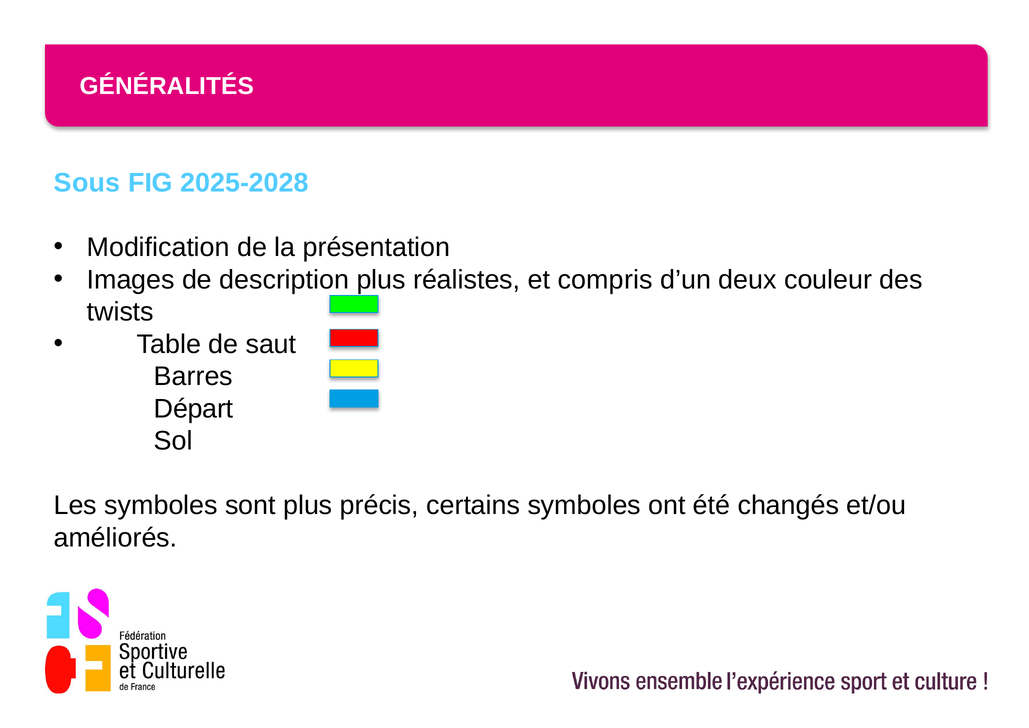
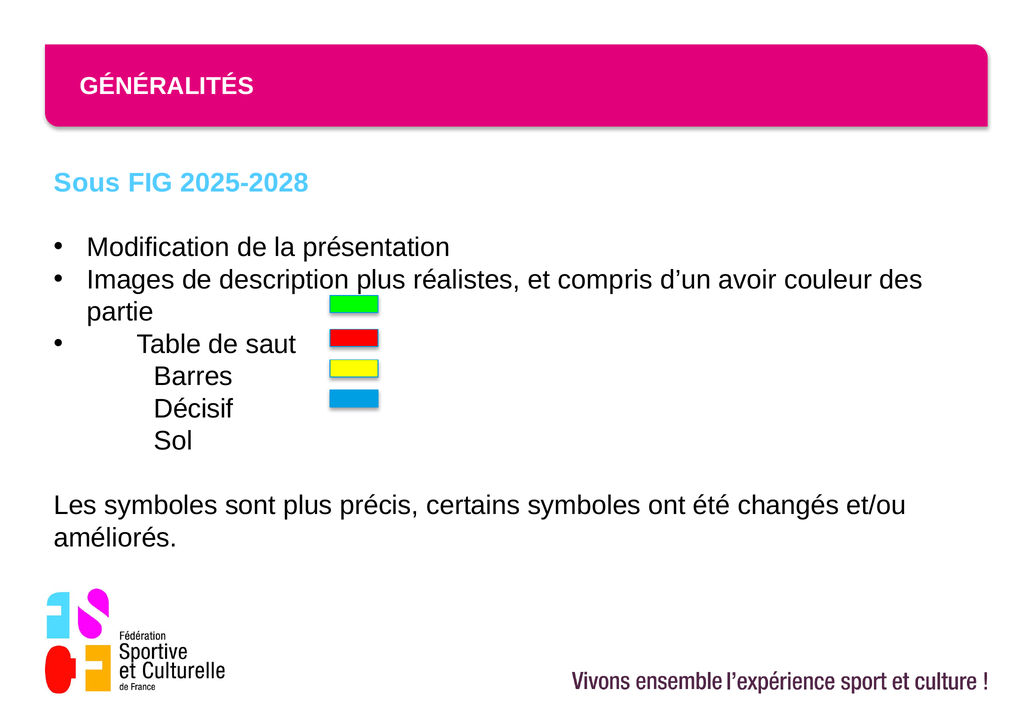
deux: deux -> avoir
twists: twists -> partie
Départ: Départ -> Décisif
